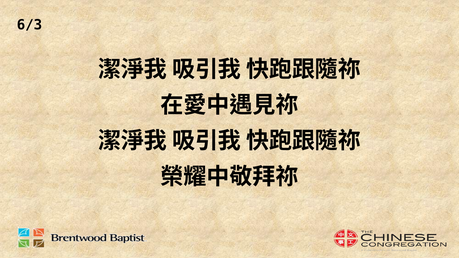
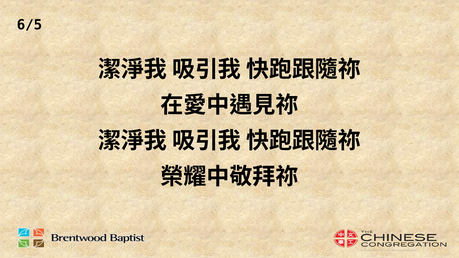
6/3: 6/3 -> 6/5
